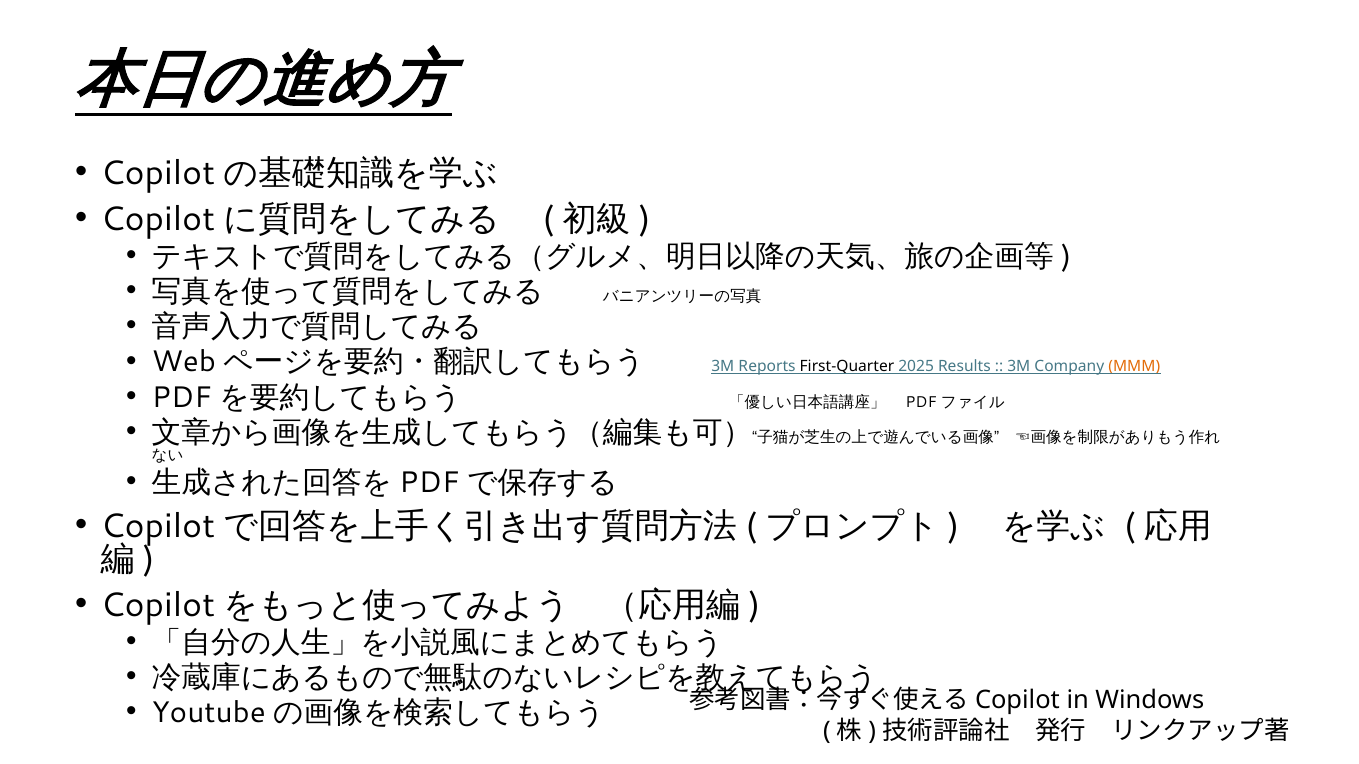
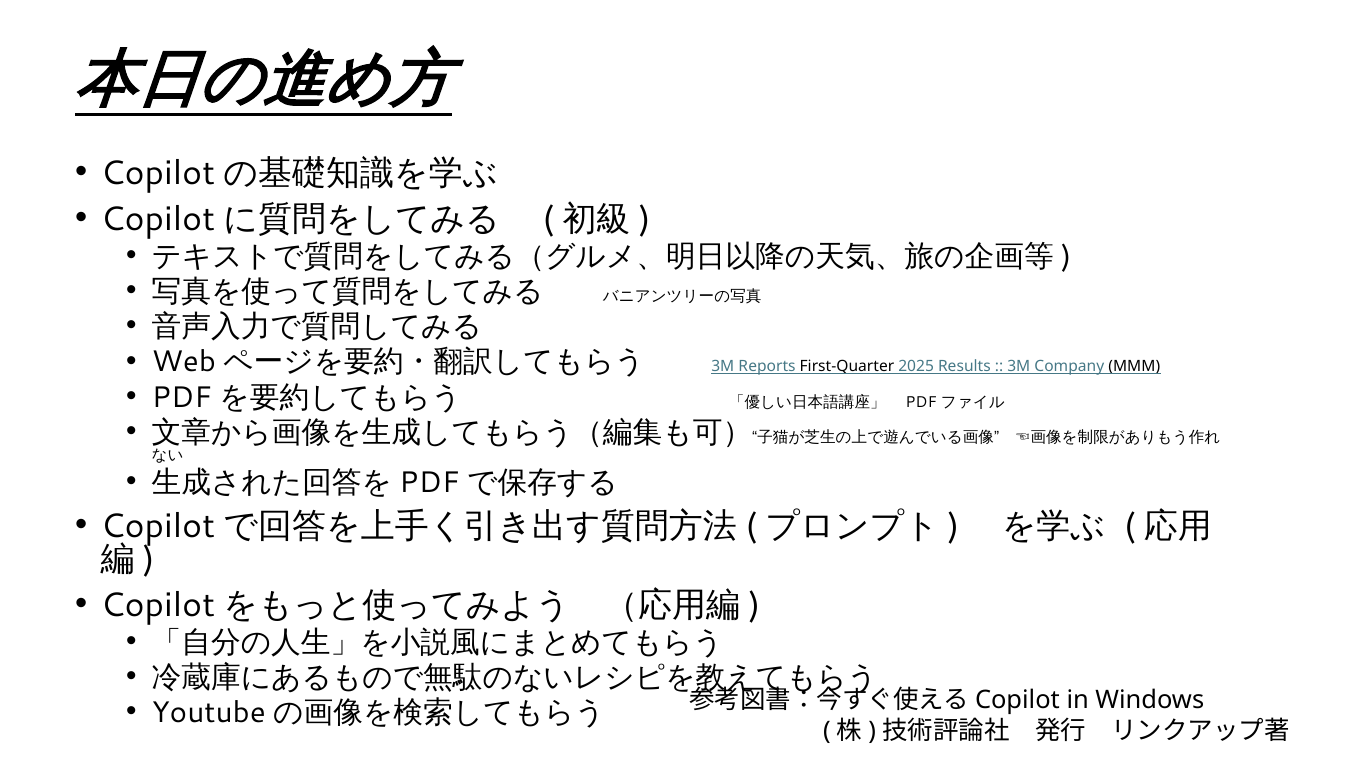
MMM colour: orange -> black
